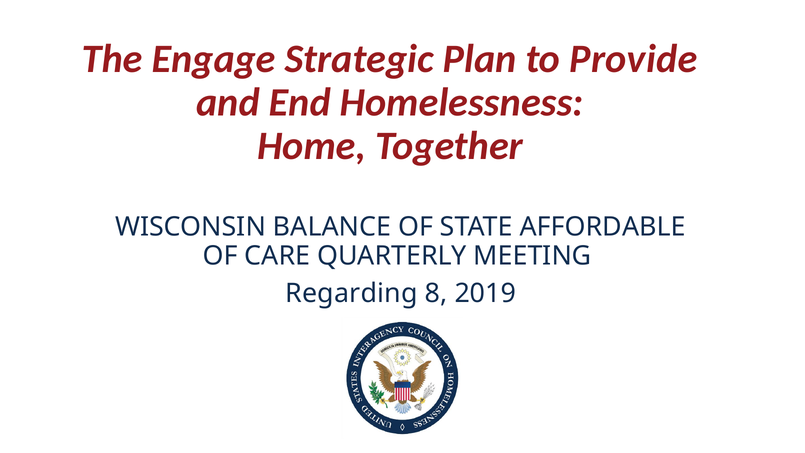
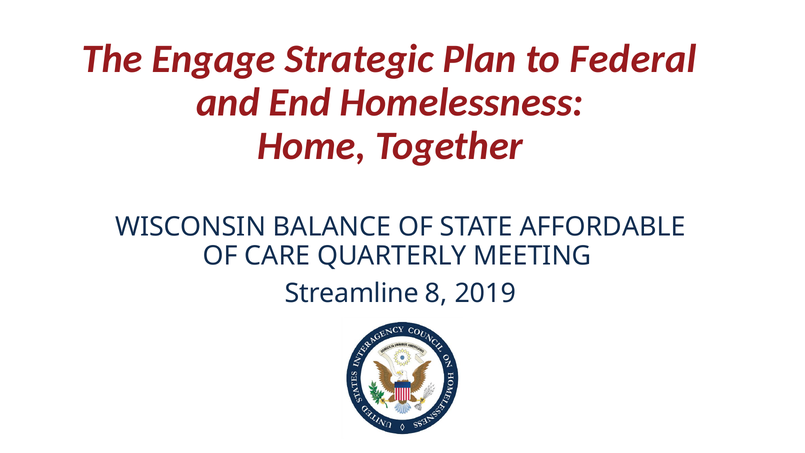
Provide: Provide -> Federal
Regarding: Regarding -> Streamline
